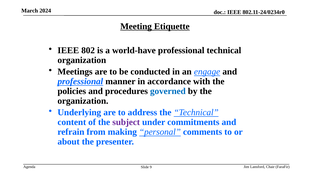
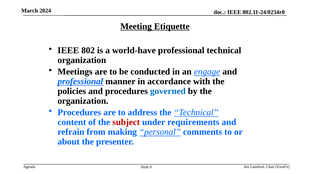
Underlying at (79, 113): Underlying -> Procedures
subject colour: purple -> red
commitments: commitments -> requirements
